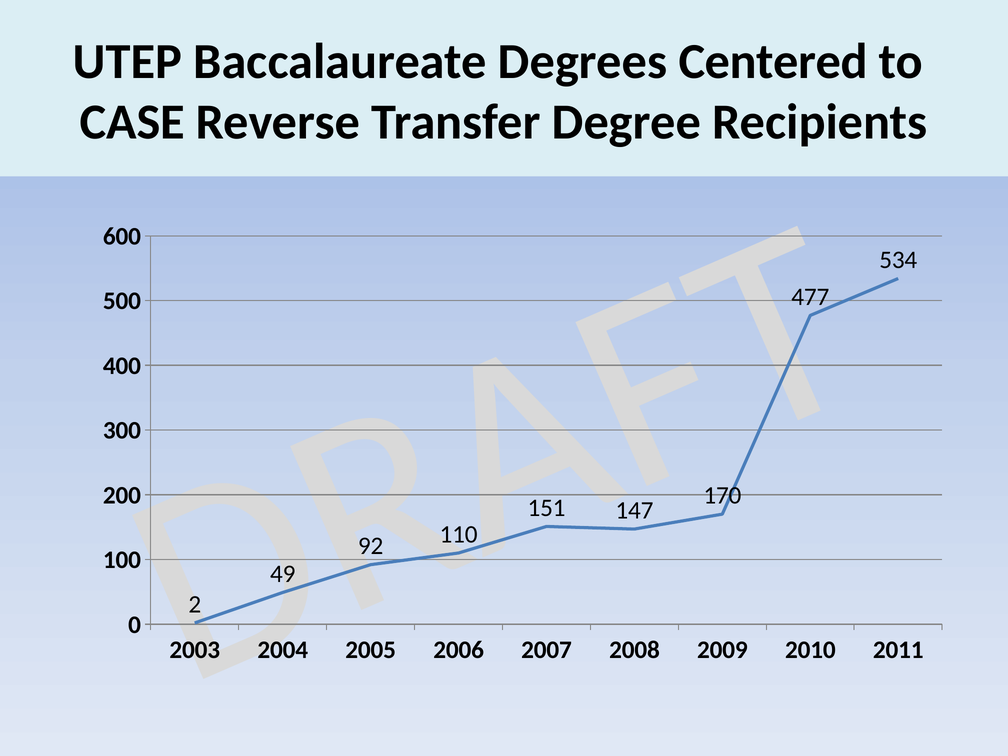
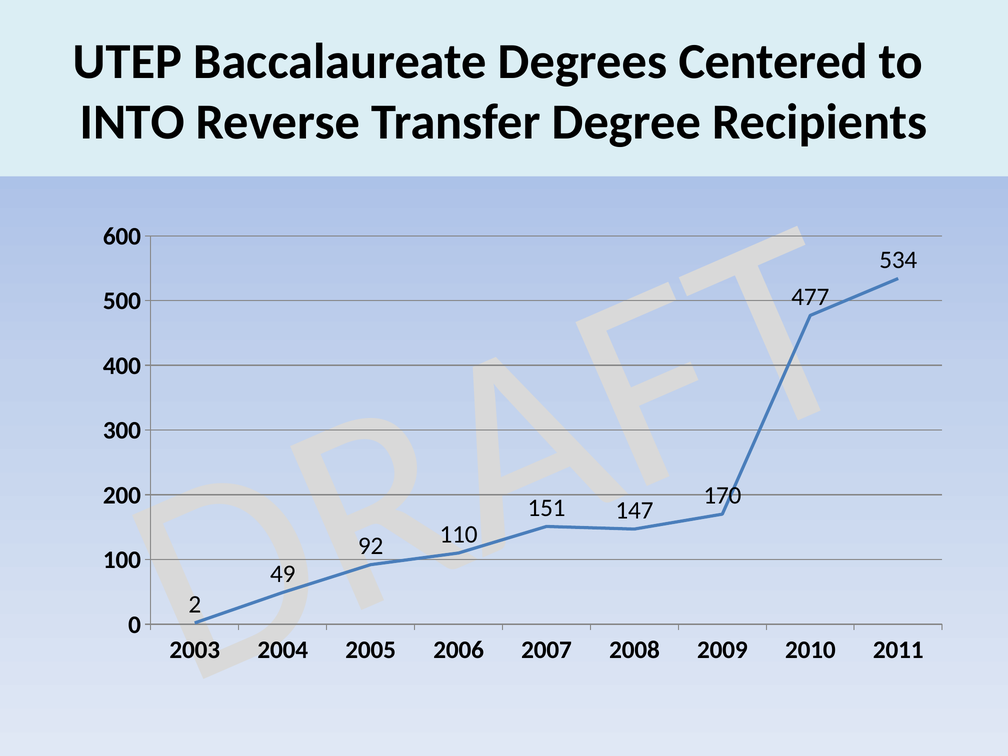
CASE: CASE -> INTO
